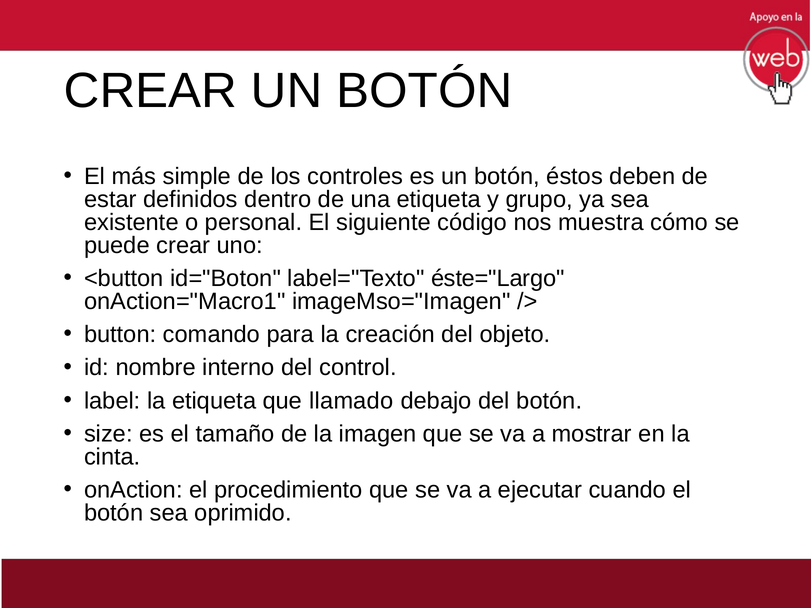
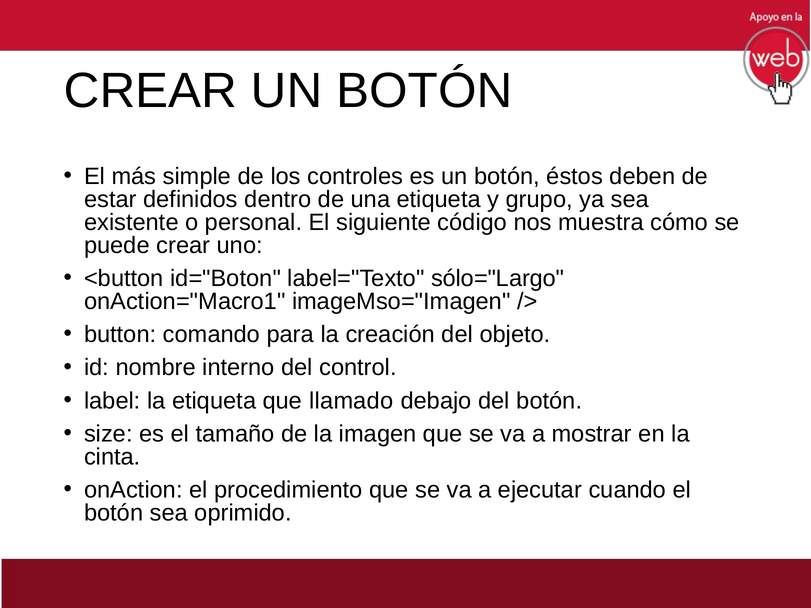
éste="Largo: éste="Largo -> sólo="Largo
